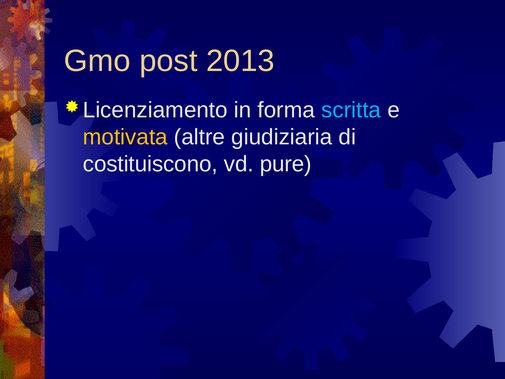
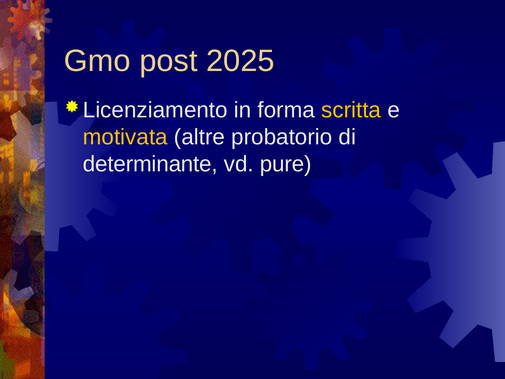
2013: 2013 -> 2025
scritta colour: light blue -> yellow
giudiziaria: giudiziaria -> probatorio
costituiscono: costituiscono -> determinante
